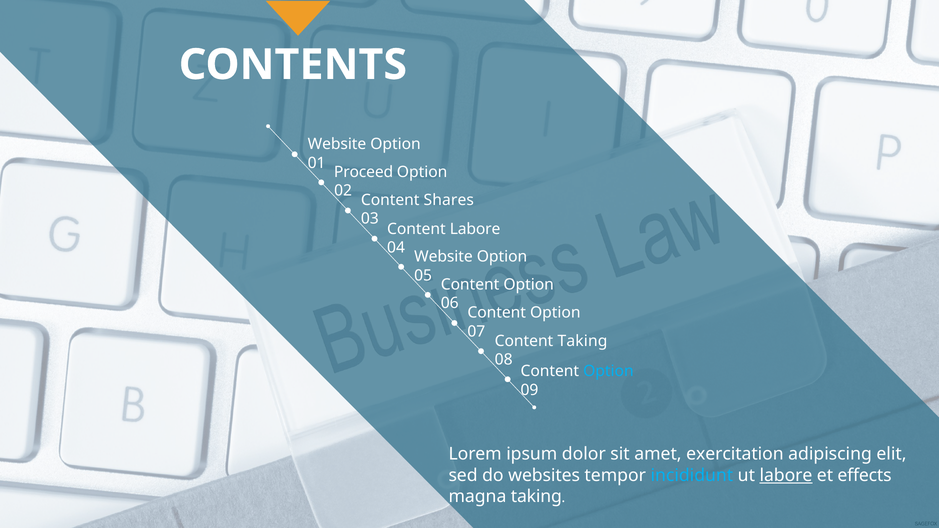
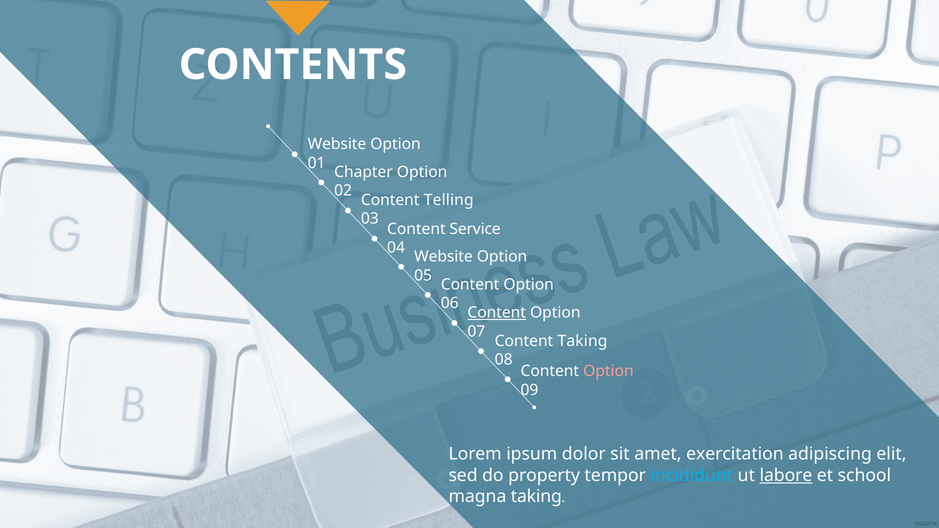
Proceed: Proceed -> Chapter
Shares: Shares -> Telling
Content Labore: Labore -> Service
Content at (497, 313) underline: none -> present
Option at (608, 371) colour: light blue -> pink
websites: websites -> property
effects: effects -> school
